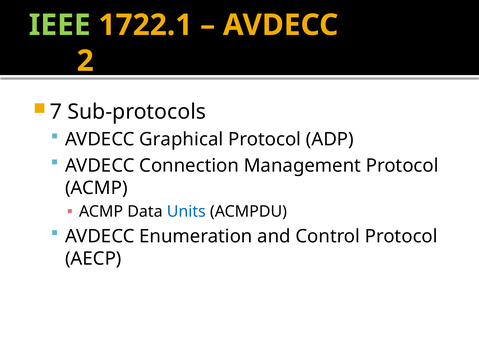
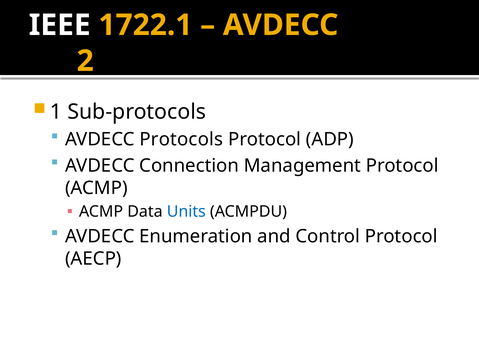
IEEE colour: light green -> white
7: 7 -> 1
Graphical: Graphical -> Protocols
